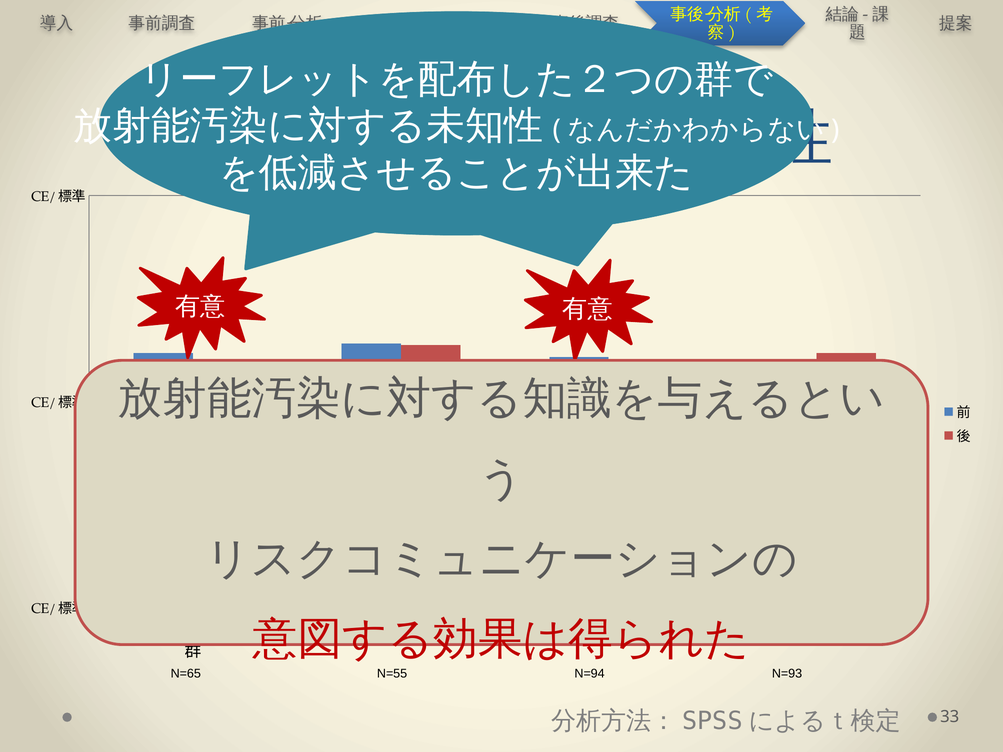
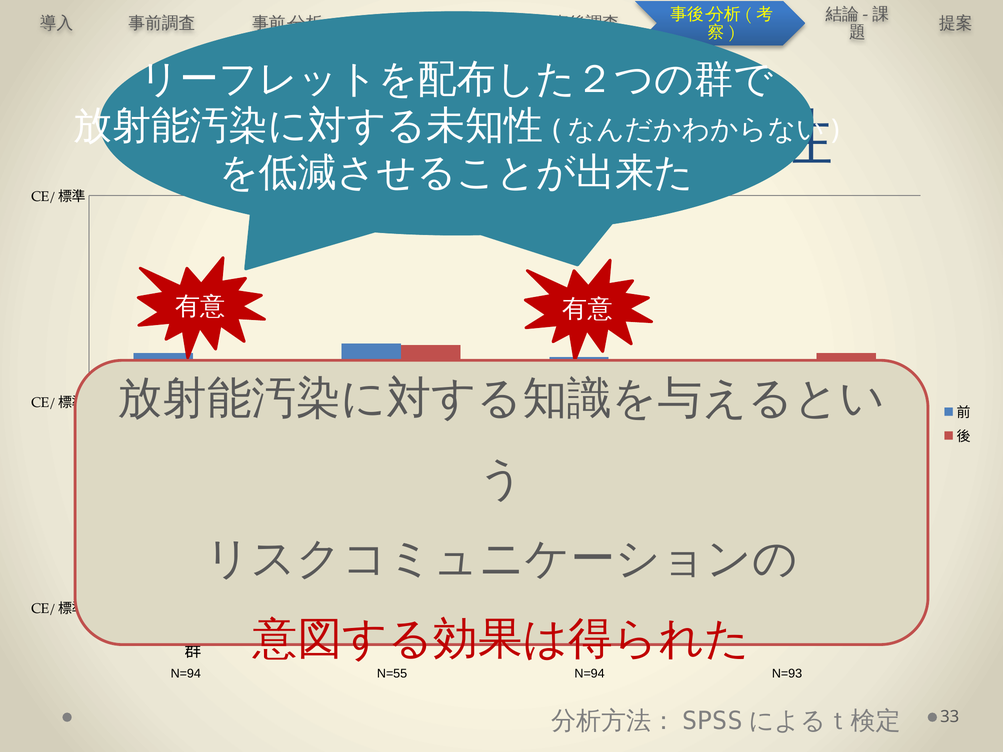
N=65 at (186, 674): N=65 -> N=94
